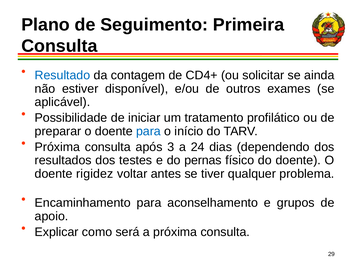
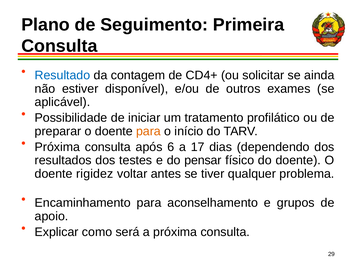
para at (148, 131) colour: blue -> orange
3: 3 -> 6
24: 24 -> 17
pernas: pernas -> pensar
